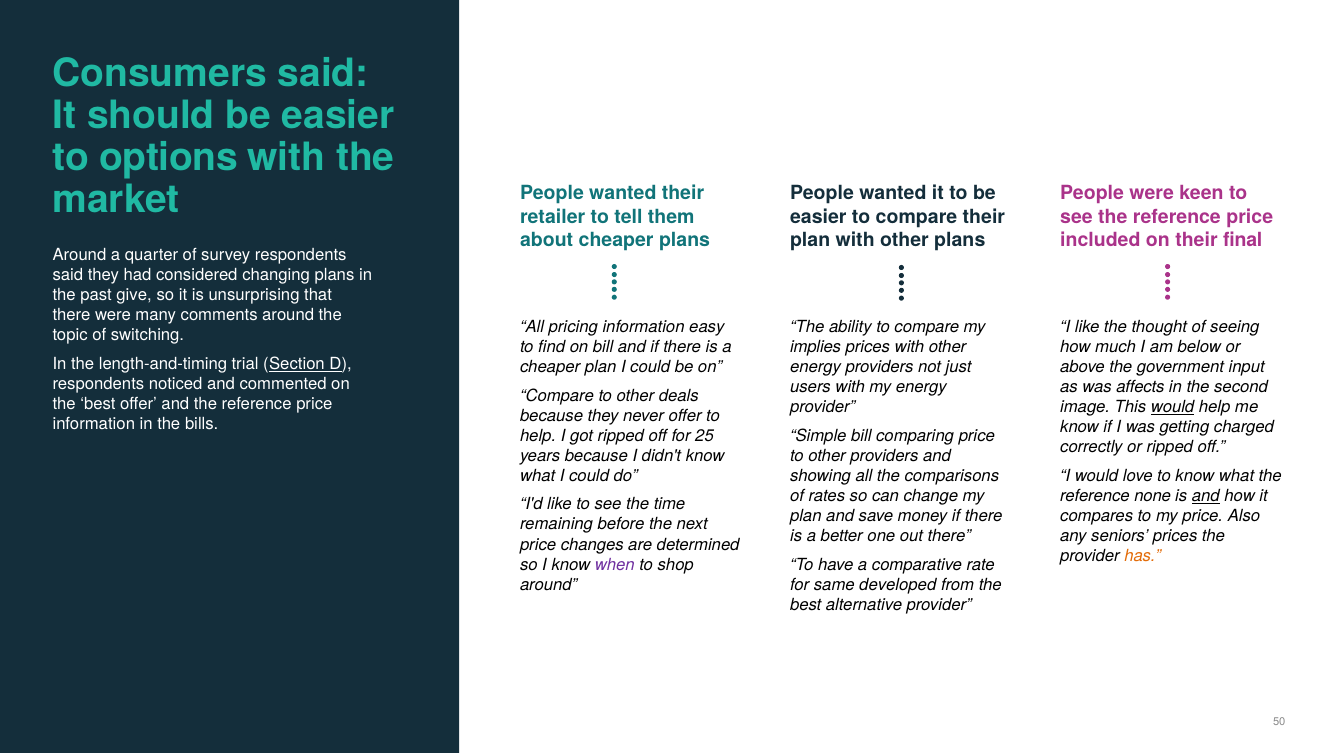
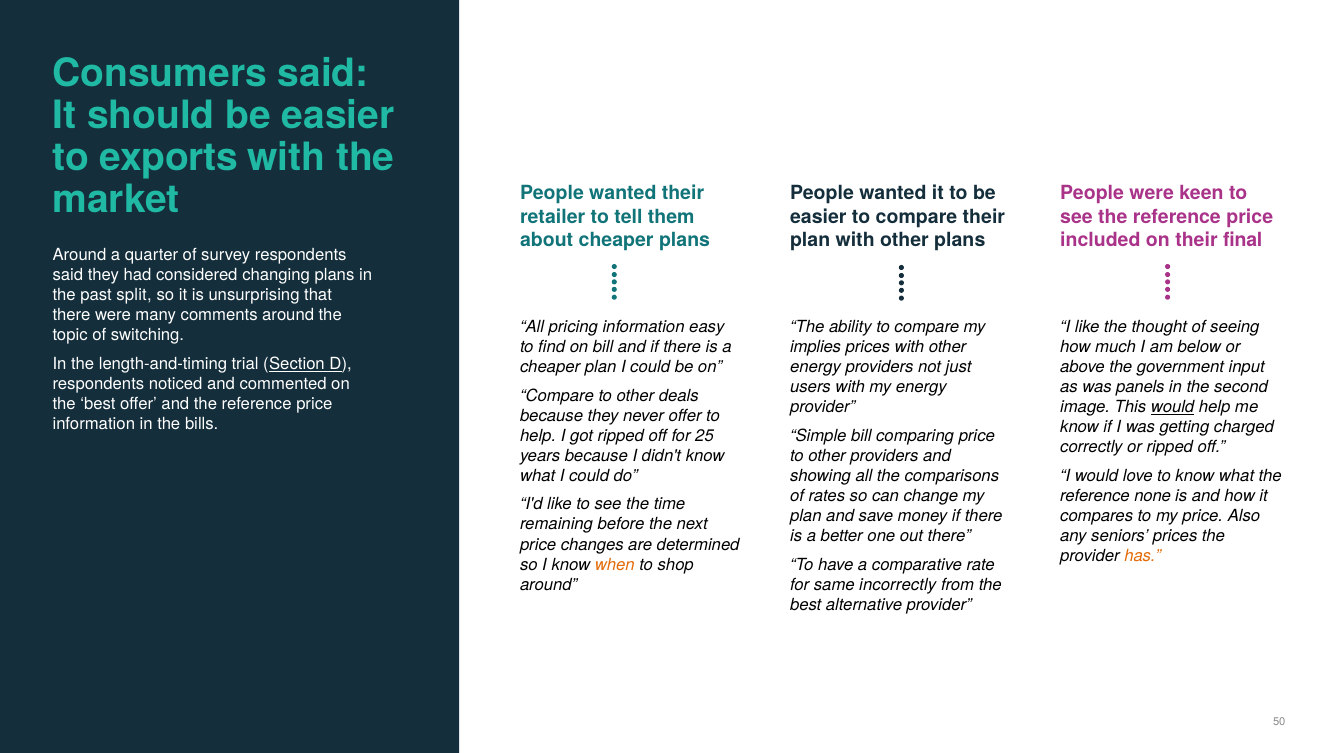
options: options -> exports
give: give -> split
affects: affects -> panels
and at (1206, 496) underline: present -> none
when colour: purple -> orange
developed: developed -> incorrectly
